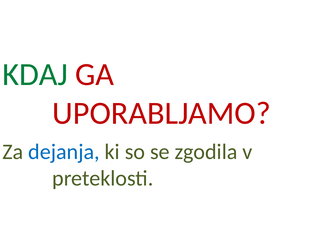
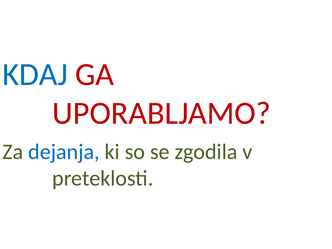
KDAJ colour: green -> blue
